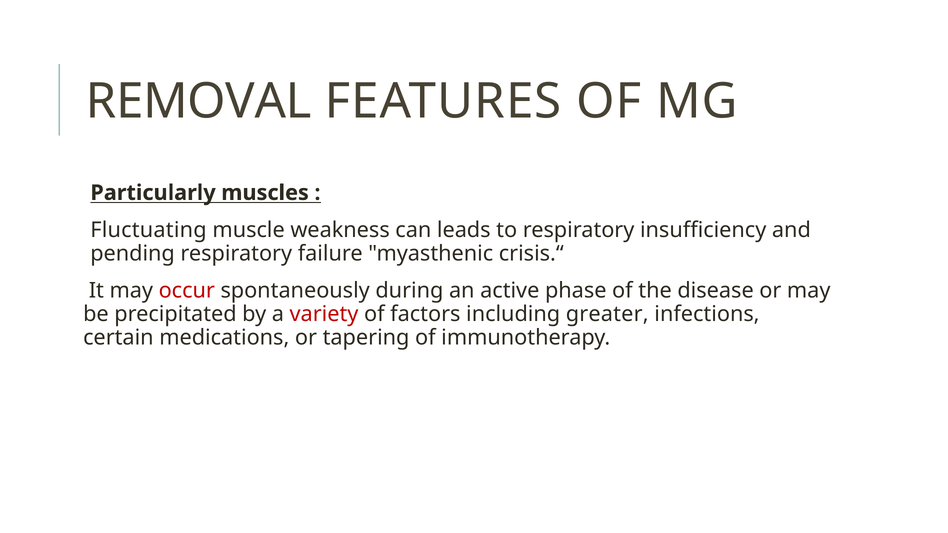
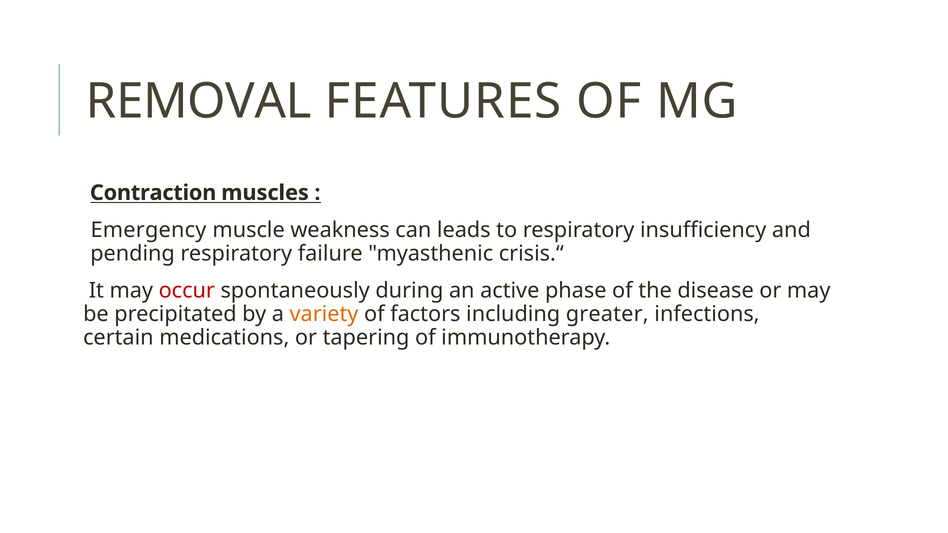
Particularly: Particularly -> Contraction
Fluctuating: Fluctuating -> Emergency
variety colour: red -> orange
